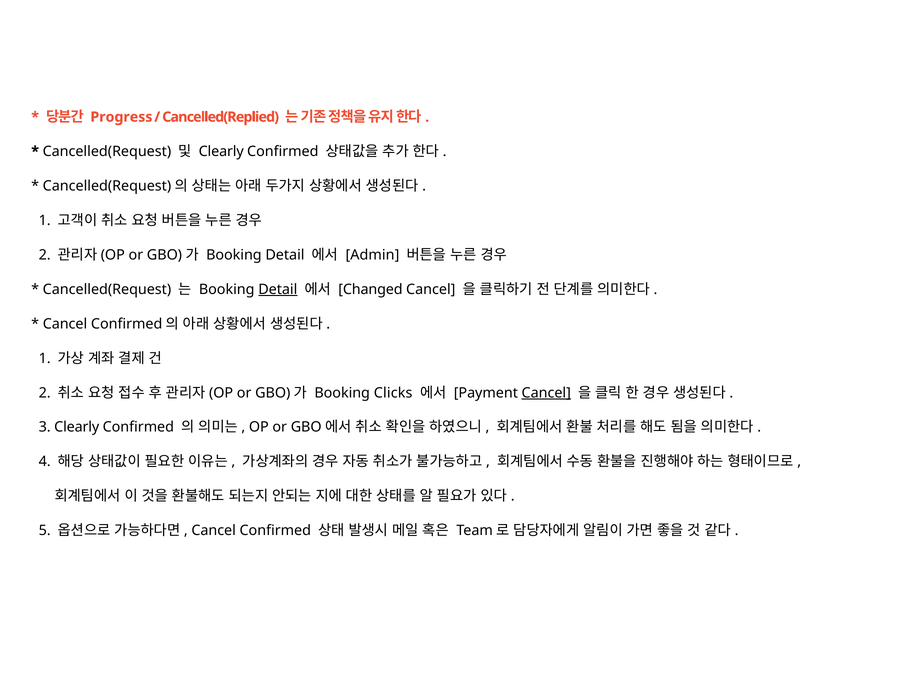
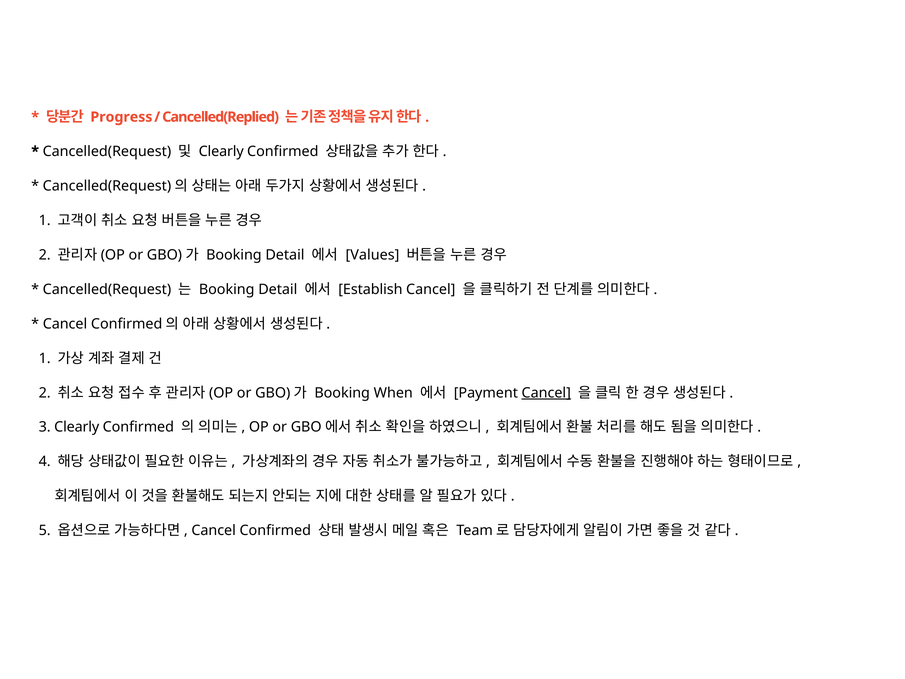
Admin: Admin -> Values
Detail at (278, 289) underline: present -> none
Changed: Changed -> Establish
Clicks: Clicks -> When
